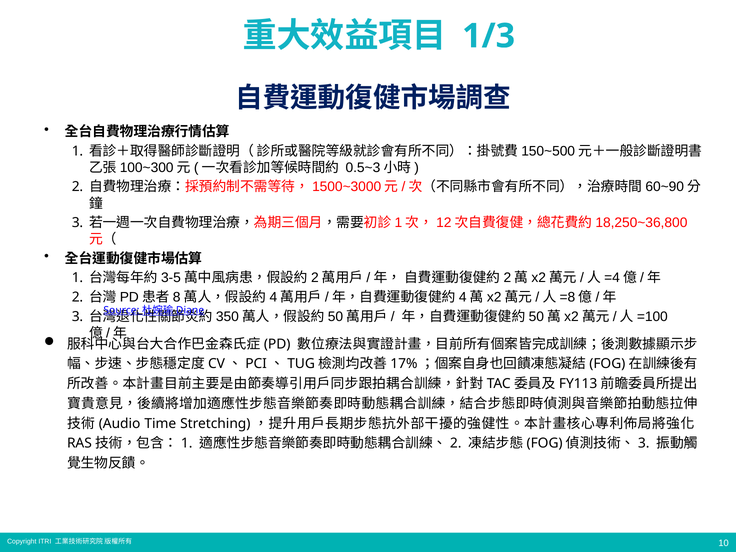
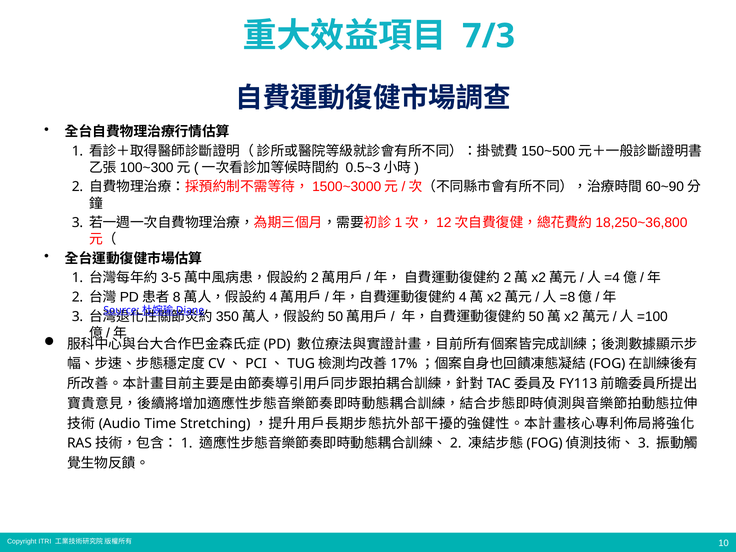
1/3: 1/3 -> 7/3
